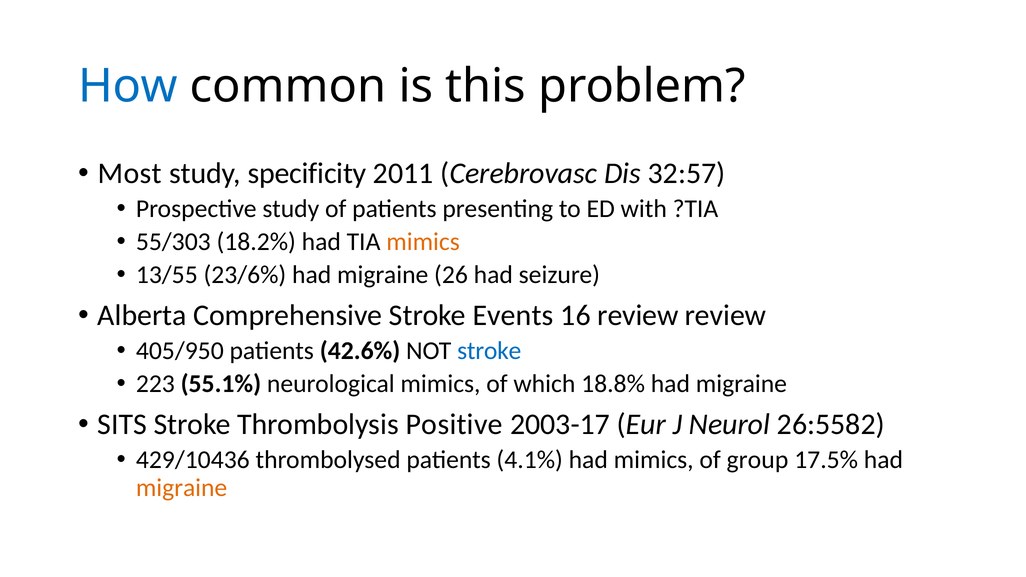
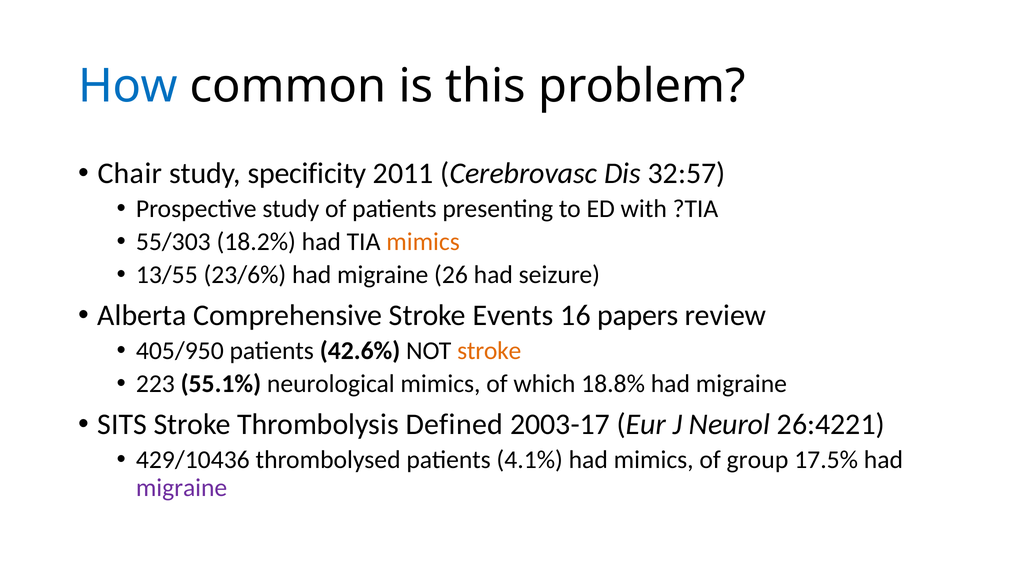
Most: Most -> Chair
16 review: review -> papers
stroke at (489, 351) colour: blue -> orange
Positive: Positive -> Defined
26:5582: 26:5582 -> 26:4221
migraine at (182, 488) colour: orange -> purple
